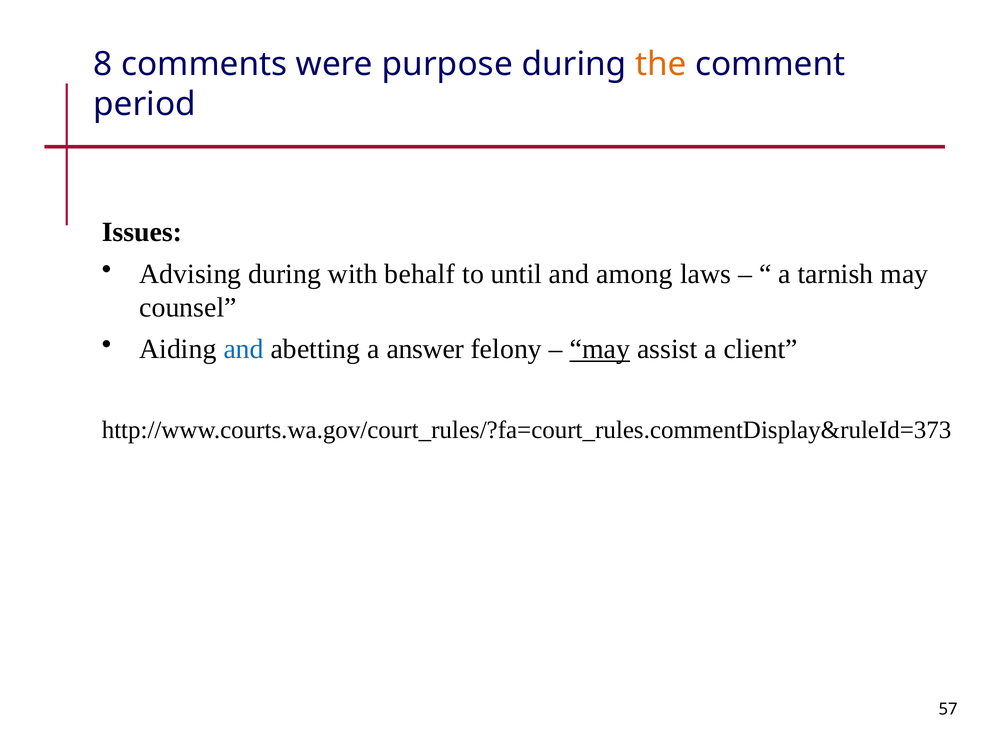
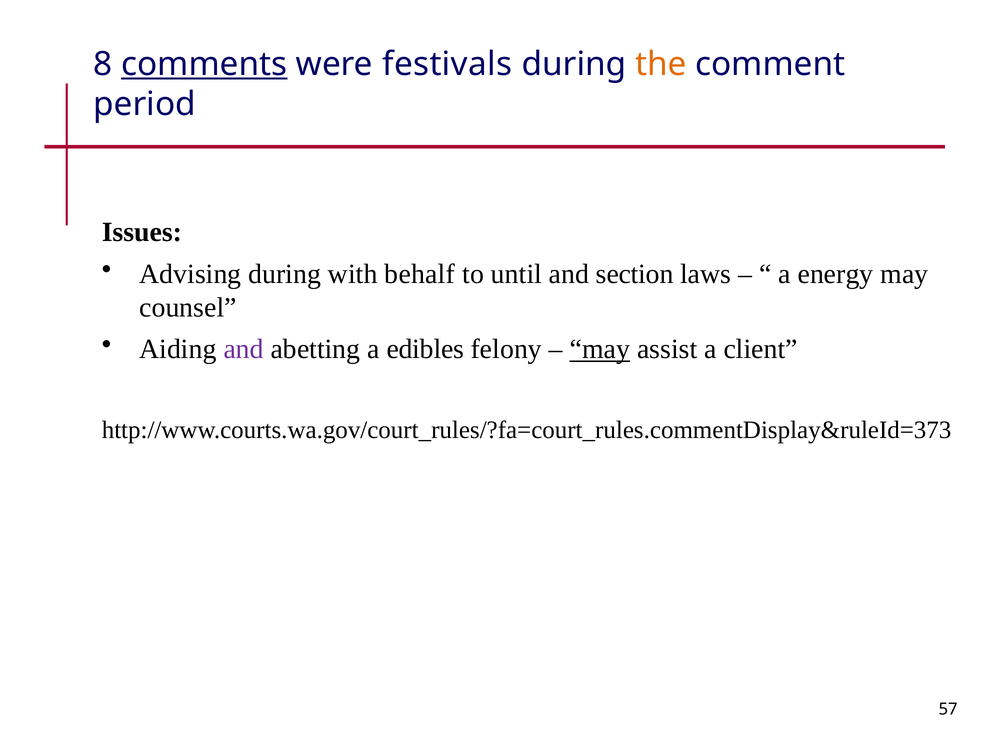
comments underline: none -> present
purpose: purpose -> festivals
among: among -> section
tarnish: tarnish -> energy
and at (244, 349) colour: blue -> purple
answer: answer -> edibles
